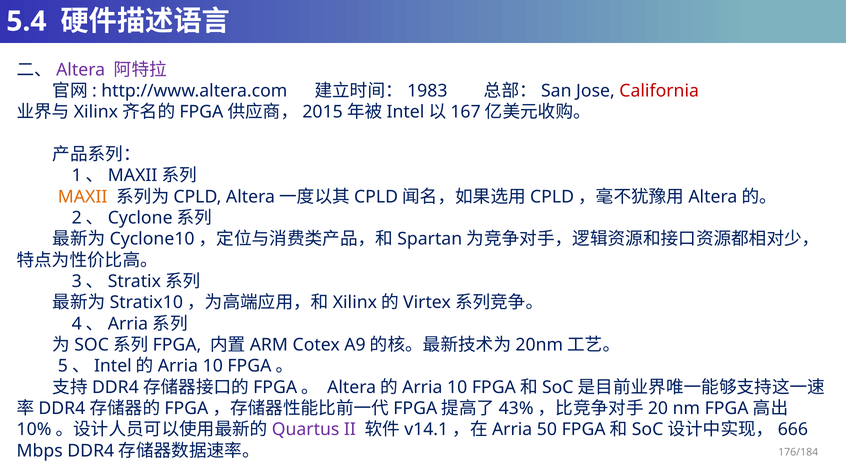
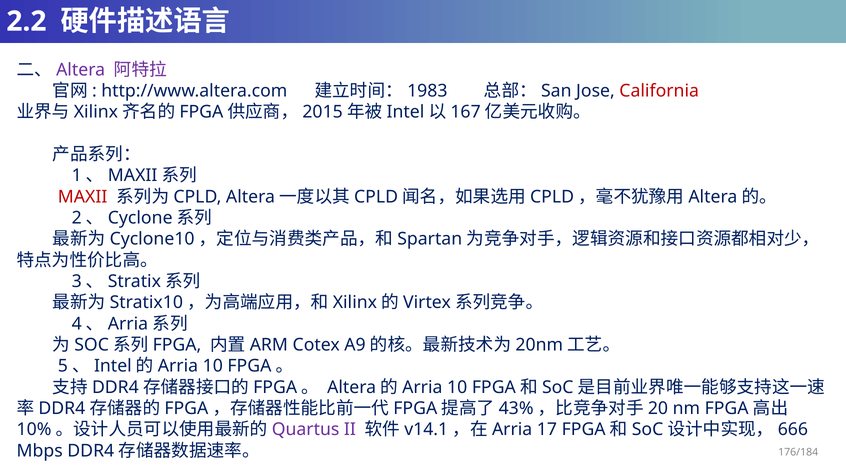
5.4: 5.4 -> 2.2
MAXII at (83, 197) colour: orange -> red
50: 50 -> 17
